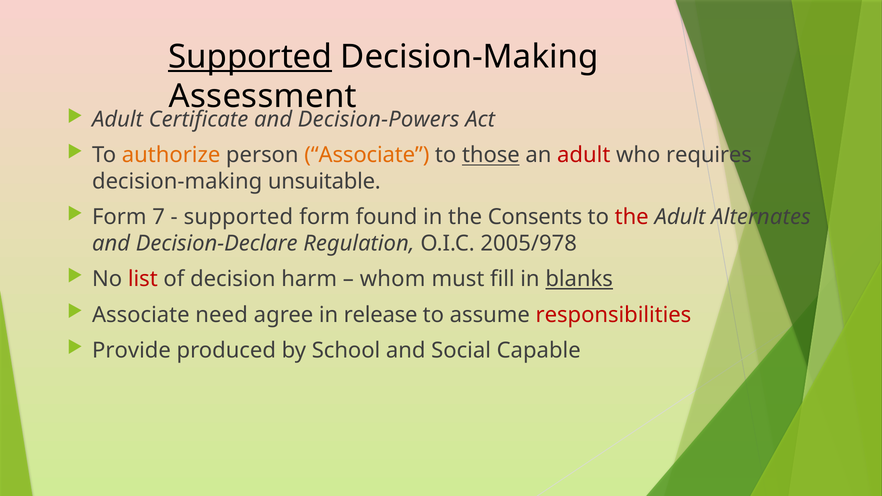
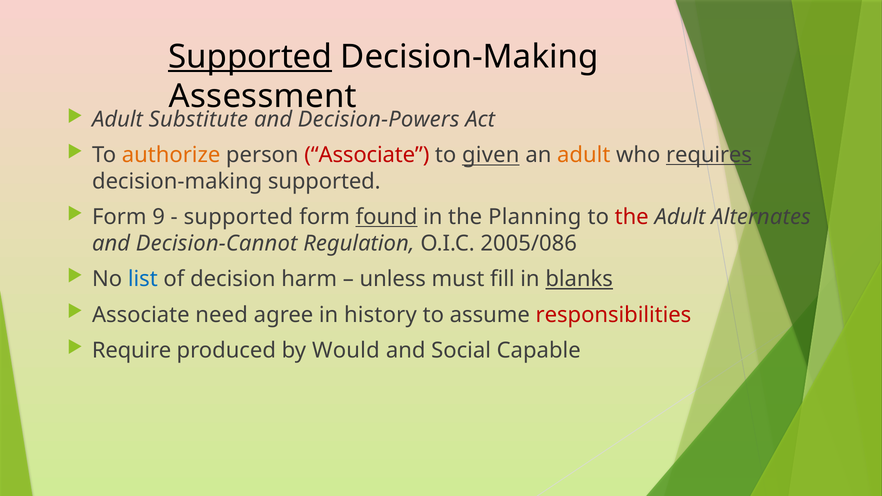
Certificate: Certificate -> Substitute
Associate at (367, 155) colour: orange -> red
those: those -> given
adult at (584, 155) colour: red -> orange
requires underline: none -> present
decision-making unsuitable: unsuitable -> supported
7: 7 -> 9
found underline: none -> present
Consents: Consents -> Planning
Decision-Declare: Decision-Declare -> Decision-Cannot
2005/978: 2005/978 -> 2005/086
list colour: red -> blue
whom: whom -> unless
release: release -> history
Provide: Provide -> Require
School: School -> Would
